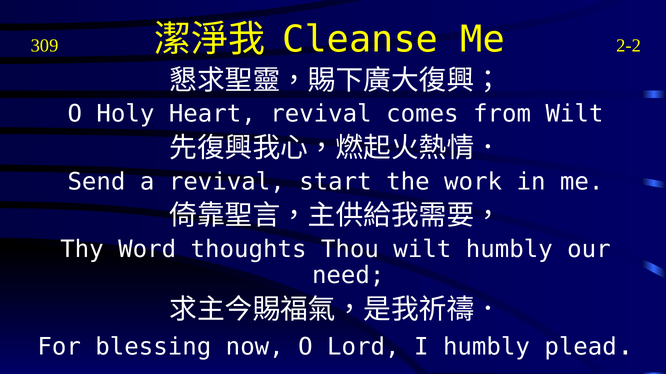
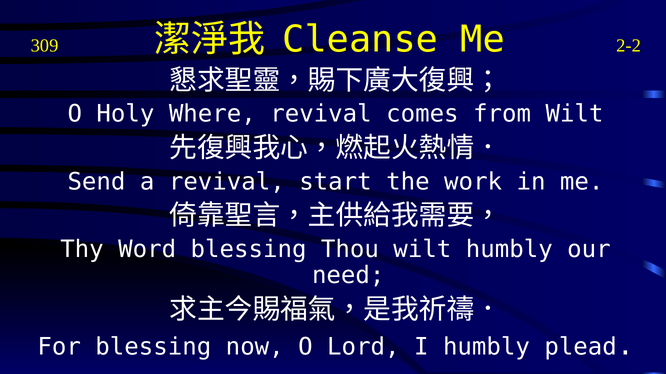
Heart: Heart -> Where
Word thoughts: thoughts -> blessing
